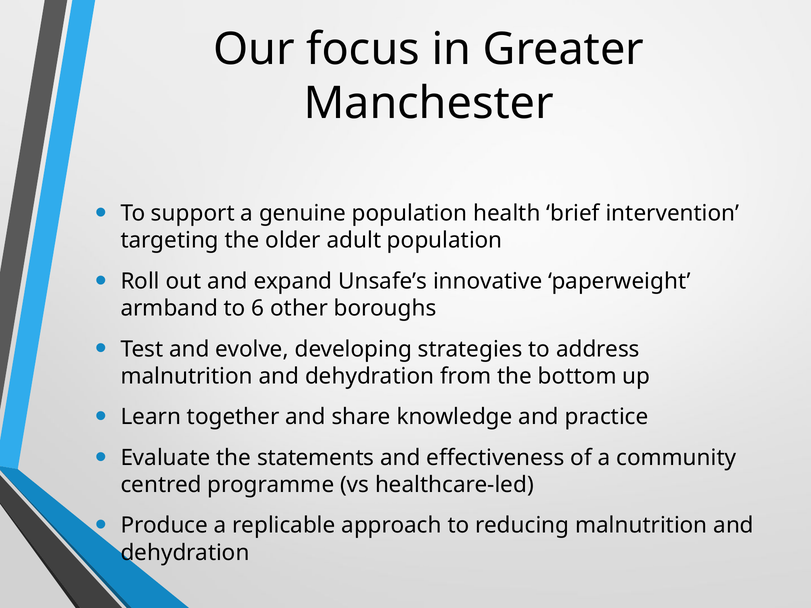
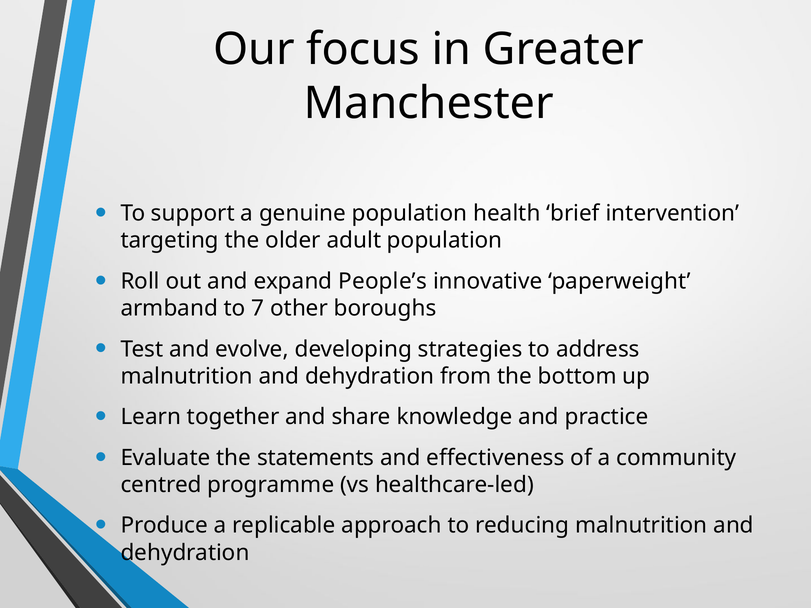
Unsafe’s: Unsafe’s -> People’s
6: 6 -> 7
